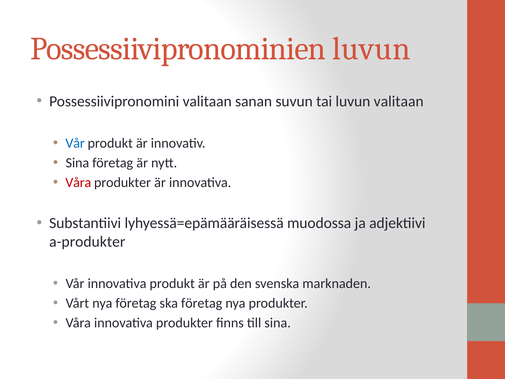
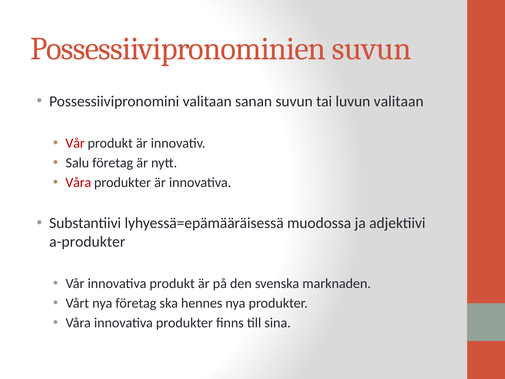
Possessiivipronominien luvun: luvun -> suvun
Vår at (75, 143) colour: blue -> red
Sina at (77, 163): Sina -> Salu
ska företag: företag -> hennes
